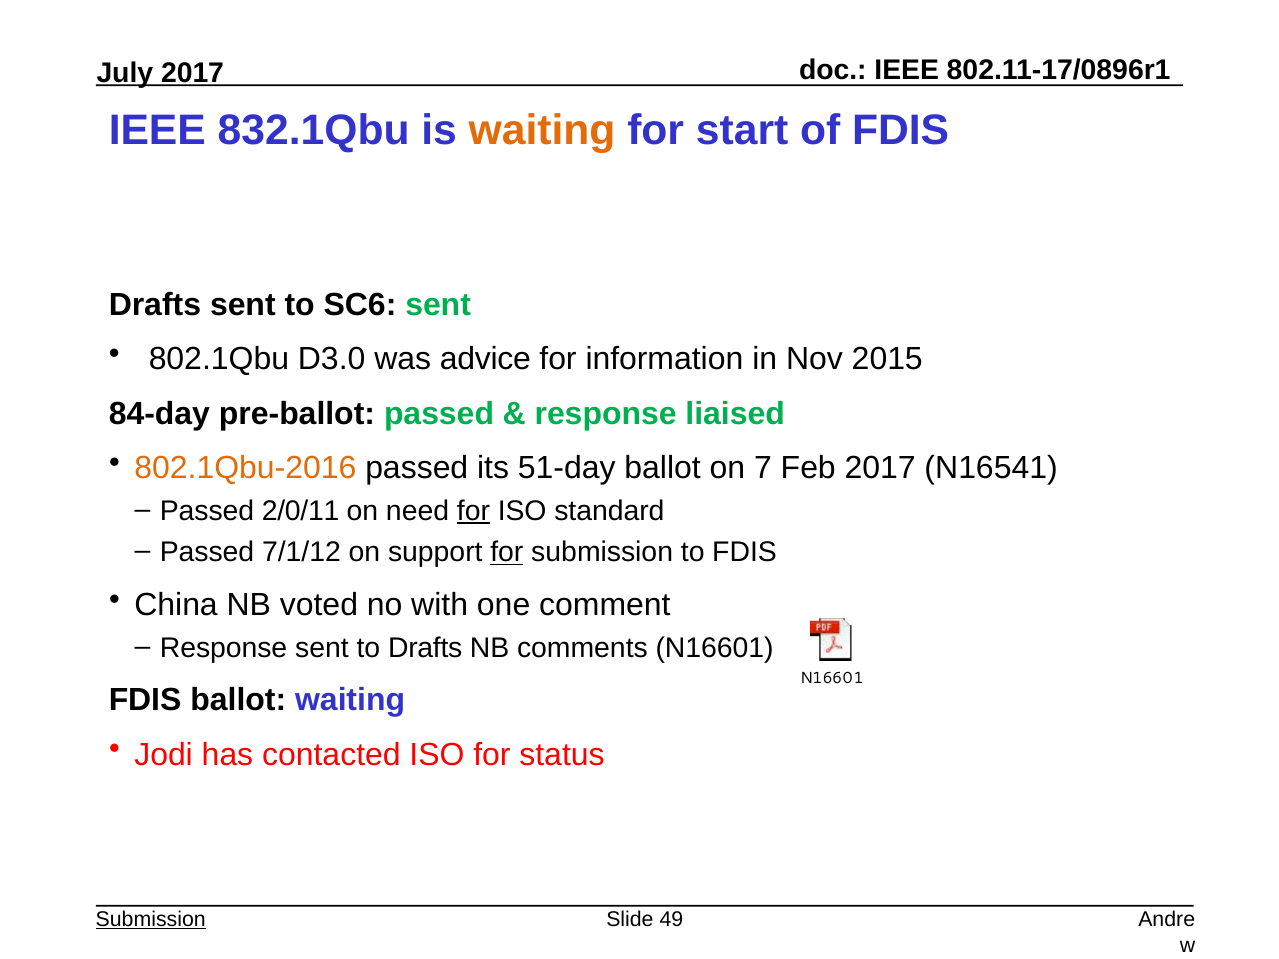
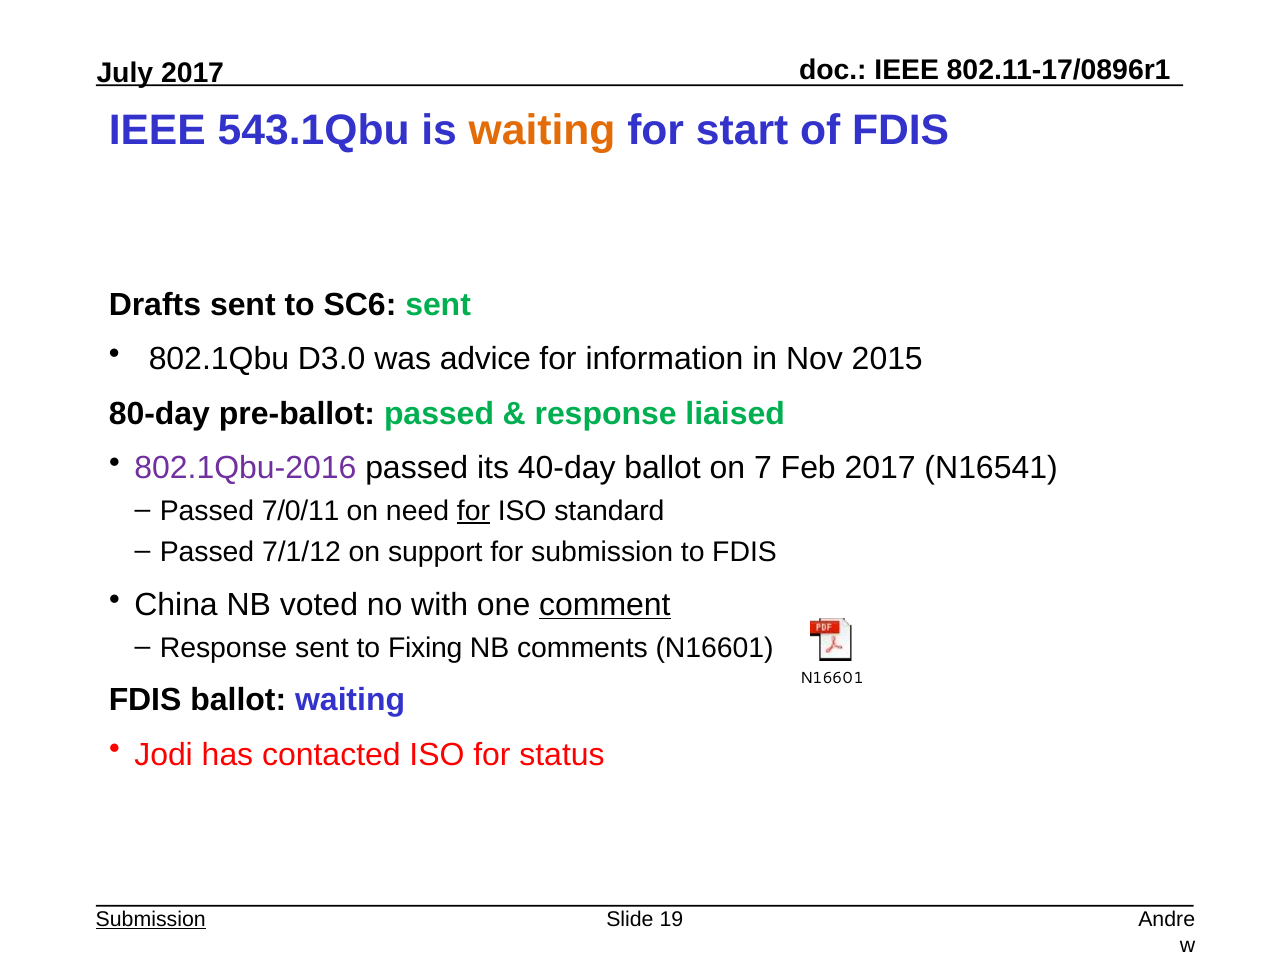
832.1Qbu: 832.1Qbu -> 543.1Qbu
84-day: 84-day -> 80-day
802.1Qbu-2016 colour: orange -> purple
51-day: 51-day -> 40-day
2/0/11: 2/0/11 -> 7/0/11
for at (507, 552) underline: present -> none
comment underline: none -> present
to Drafts: Drafts -> Fixing
49: 49 -> 19
